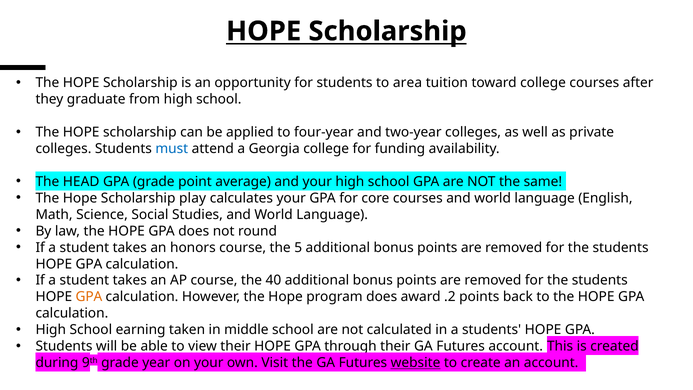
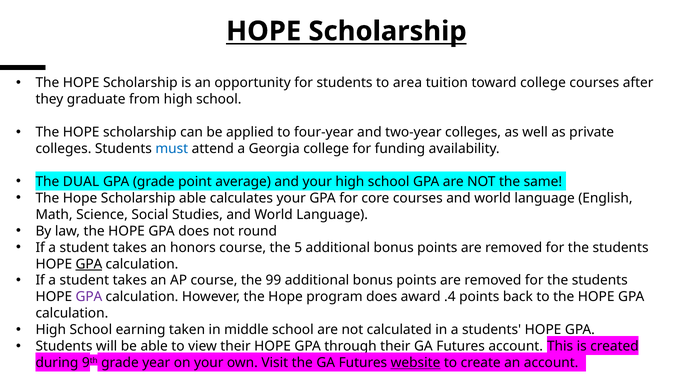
HEAD: HEAD -> DUAL
Scholarship play: play -> able
GPA at (89, 264) underline: none -> present
40: 40 -> 99
GPA at (89, 297) colour: orange -> purple
.2: .2 -> .4
